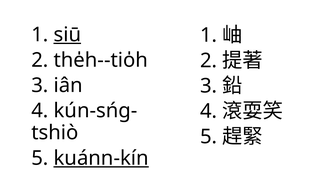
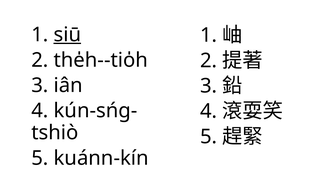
kuánn-kín underline: present -> none
